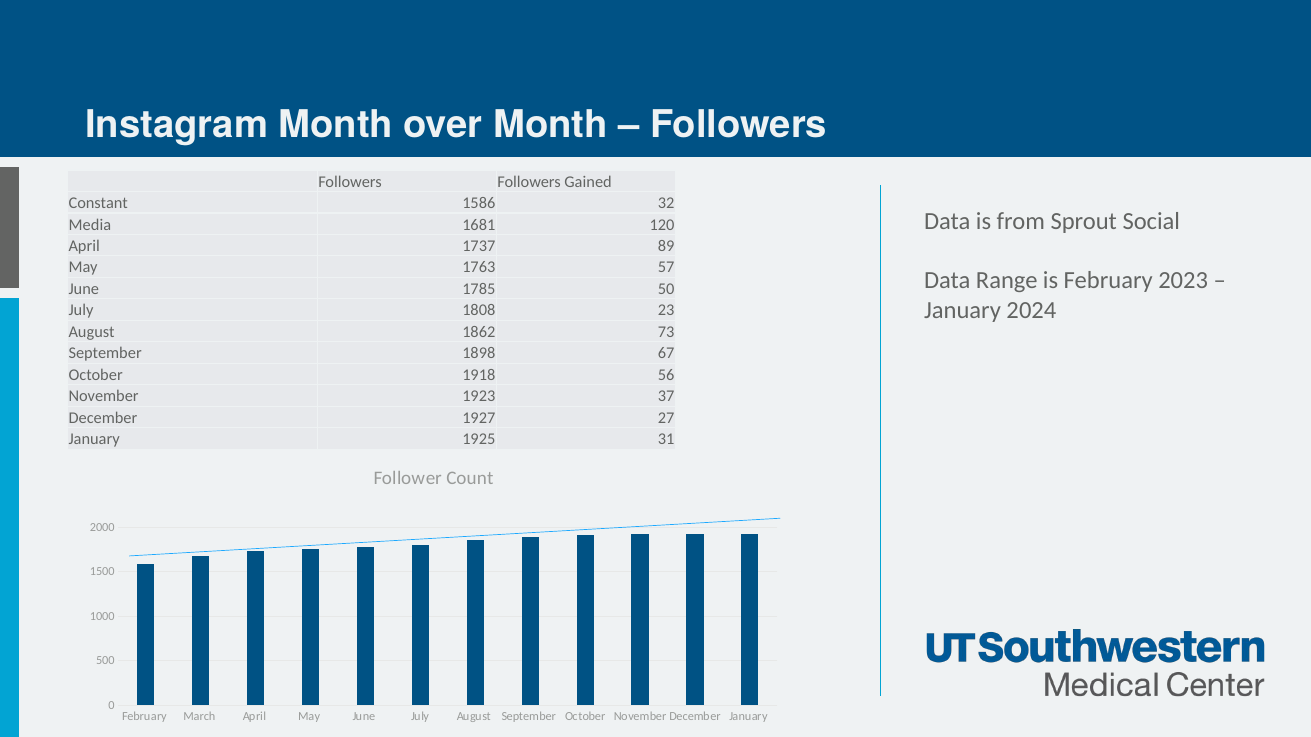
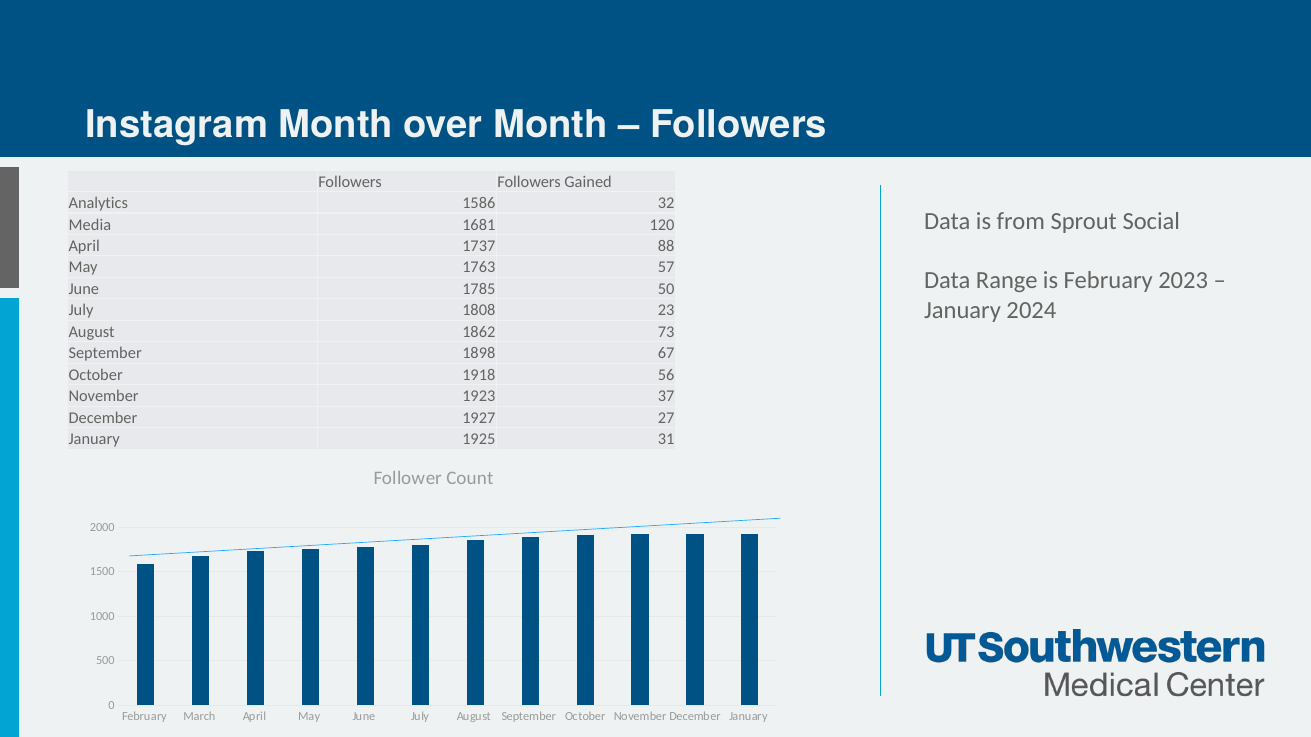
Constant: Constant -> Analytics
89: 89 -> 88
